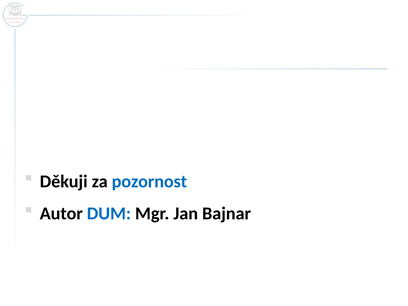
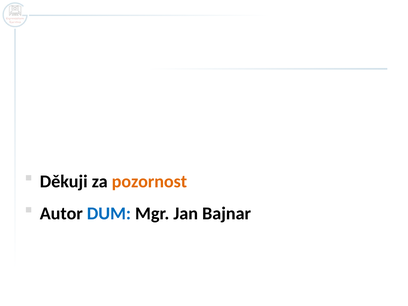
pozornost colour: blue -> orange
